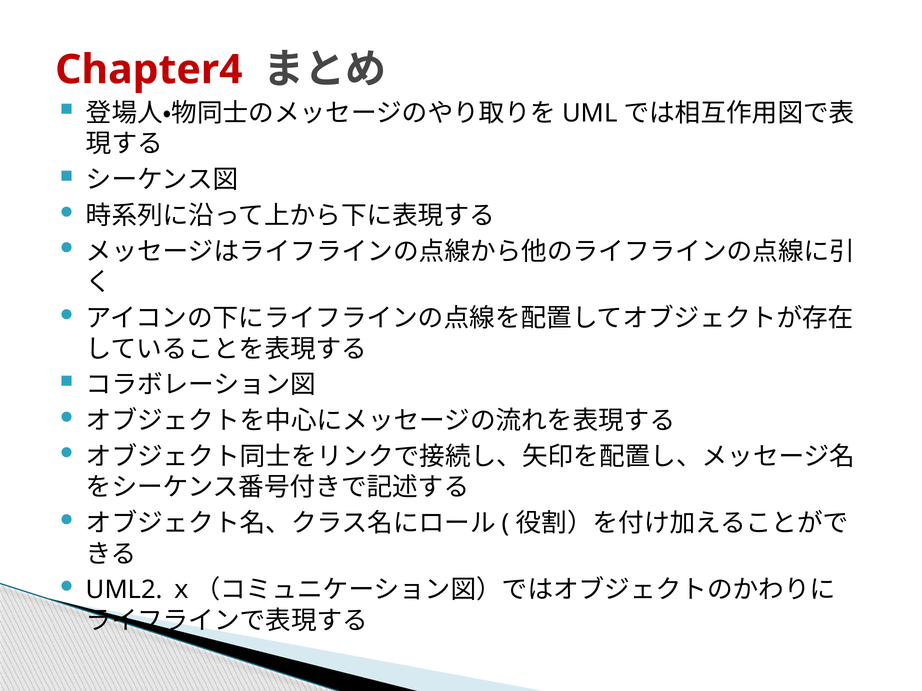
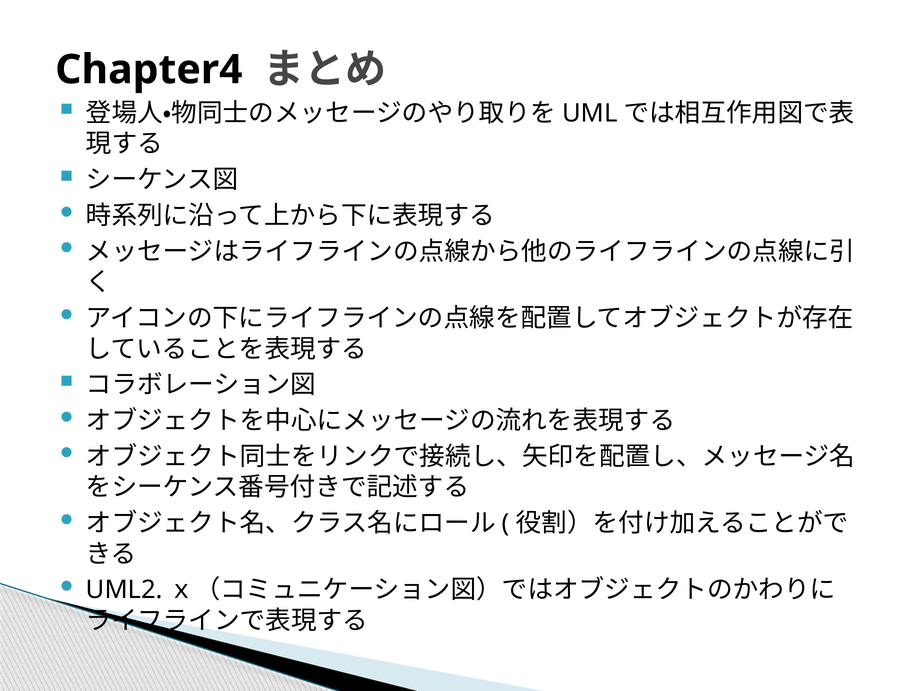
Chapter4 colour: red -> black
